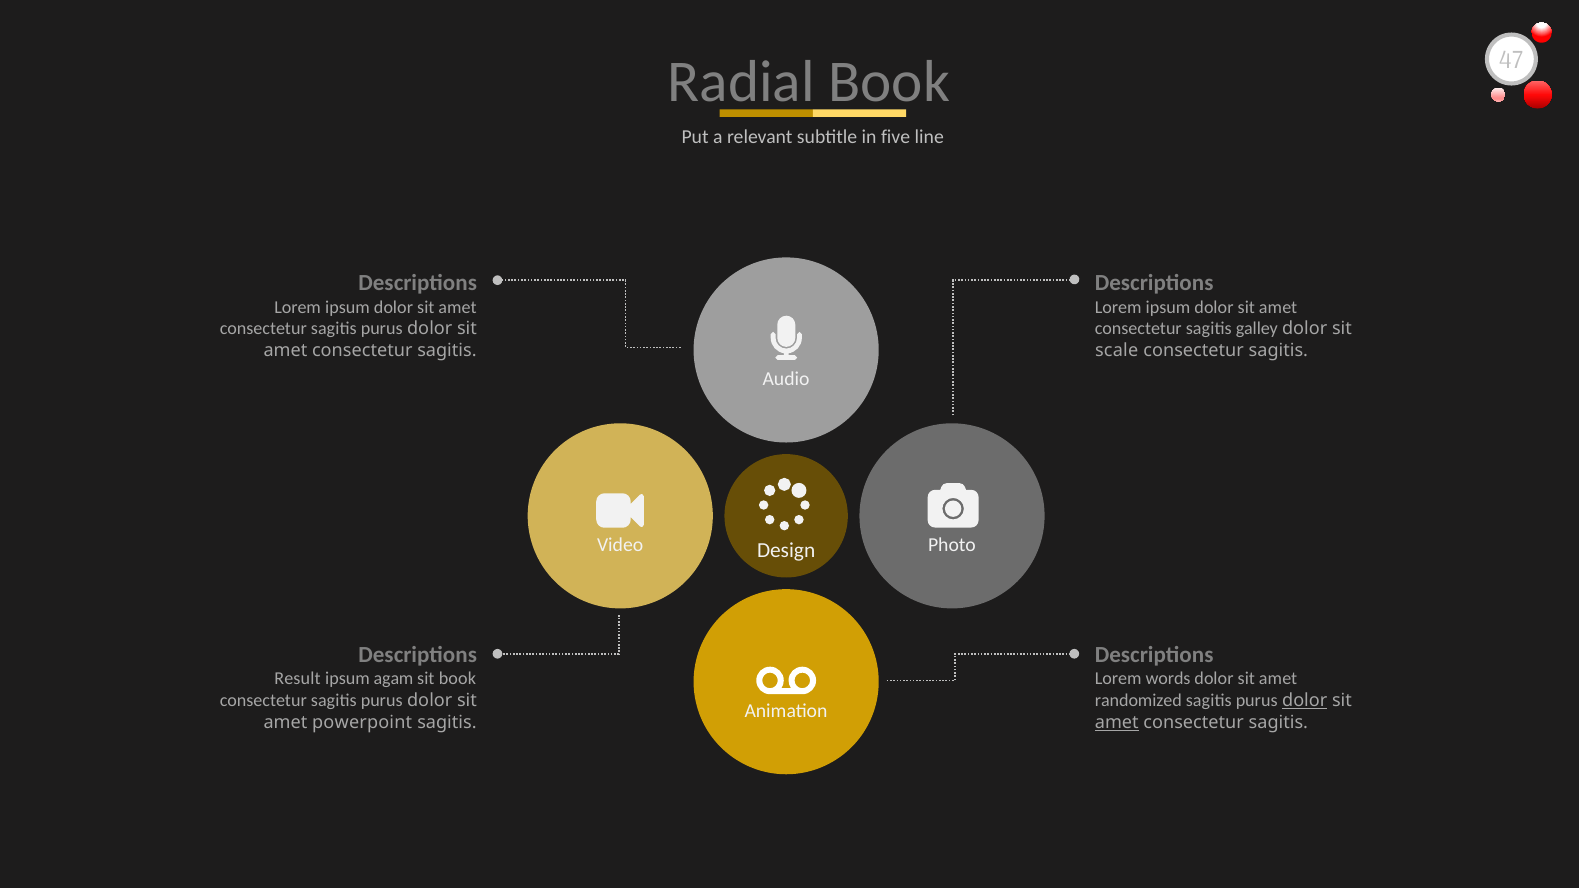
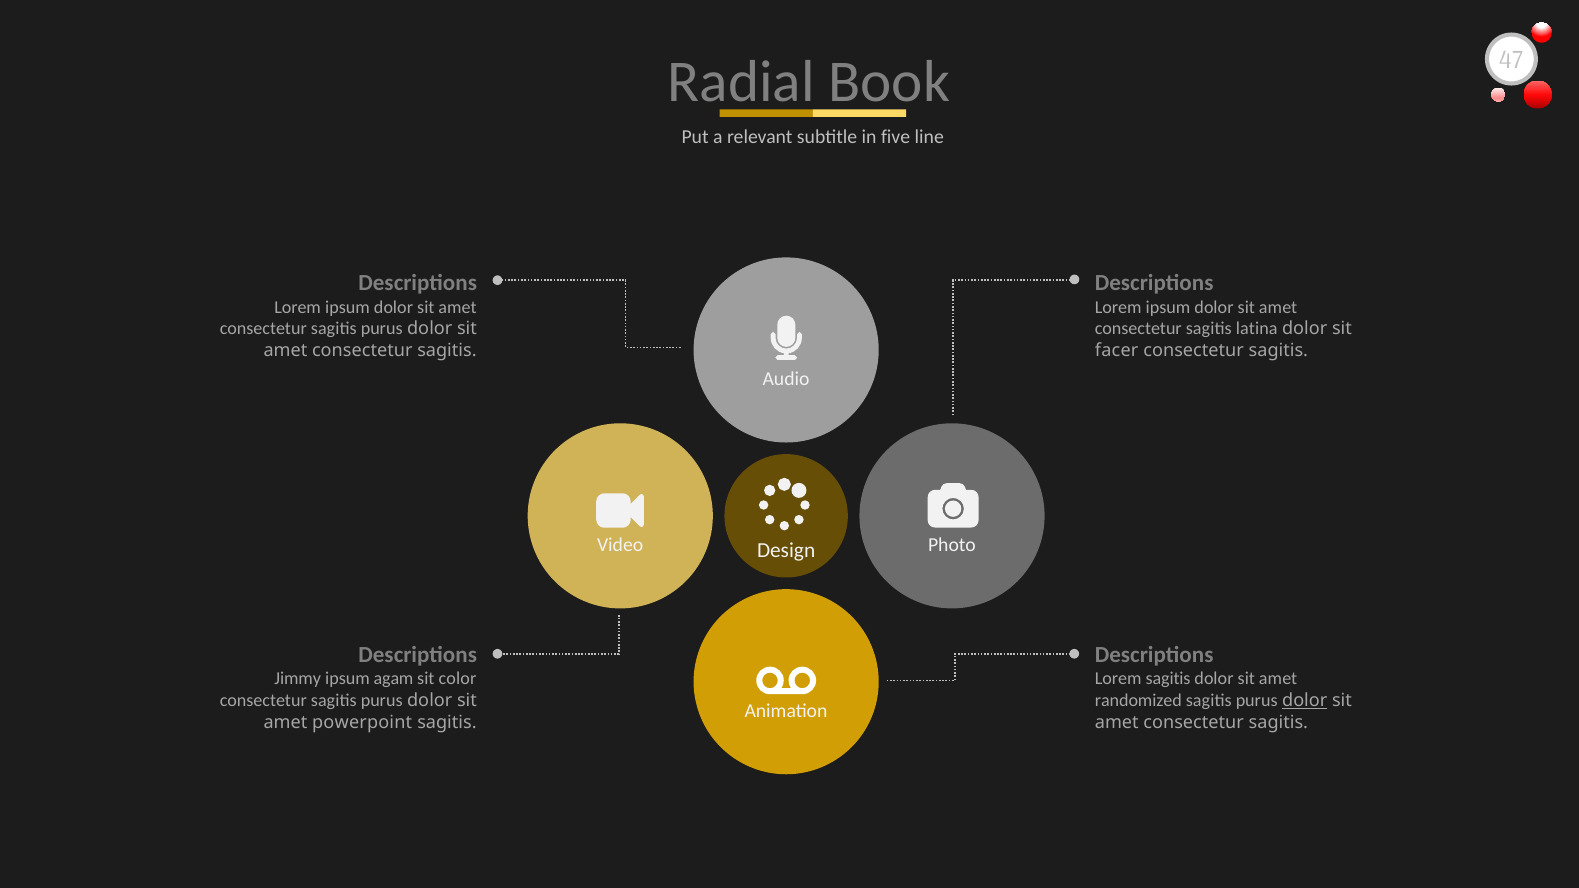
galley: galley -> latina
scale: scale -> facer
Result: Result -> Jimmy
sit book: book -> color
Lorem words: words -> sagitis
amet at (1117, 723) underline: present -> none
